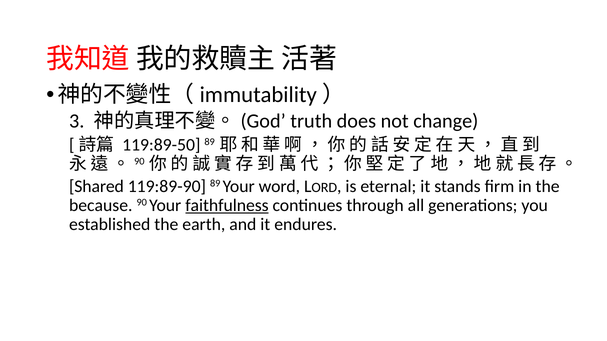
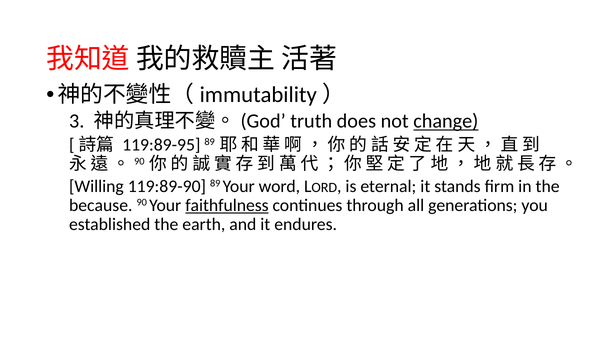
change underline: none -> present
119:89-50: 119:89-50 -> 119:89-95
Shared: Shared -> Willing
